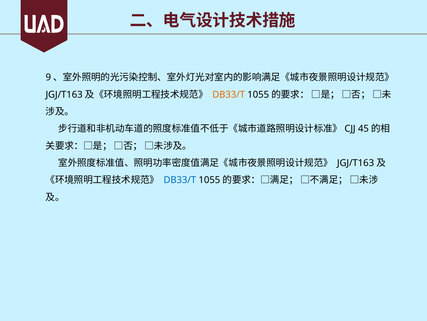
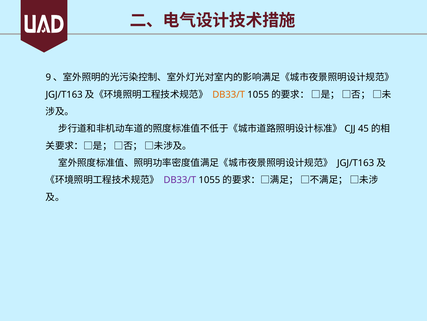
DB33/T at (180, 180) colour: blue -> purple
